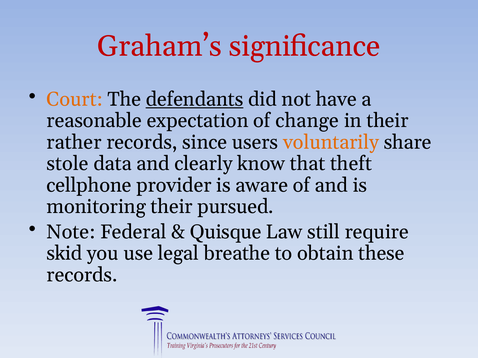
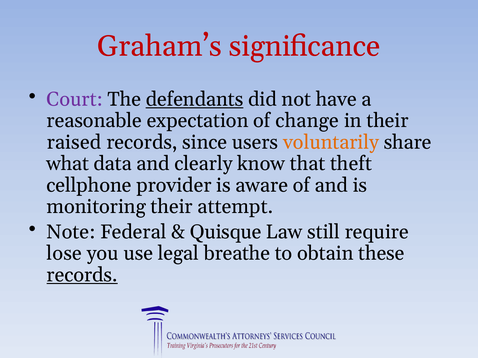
Court colour: orange -> purple
rather: rather -> raised
stole: stole -> what
pursued: pursued -> attempt
skid: skid -> lose
records at (82, 275) underline: none -> present
